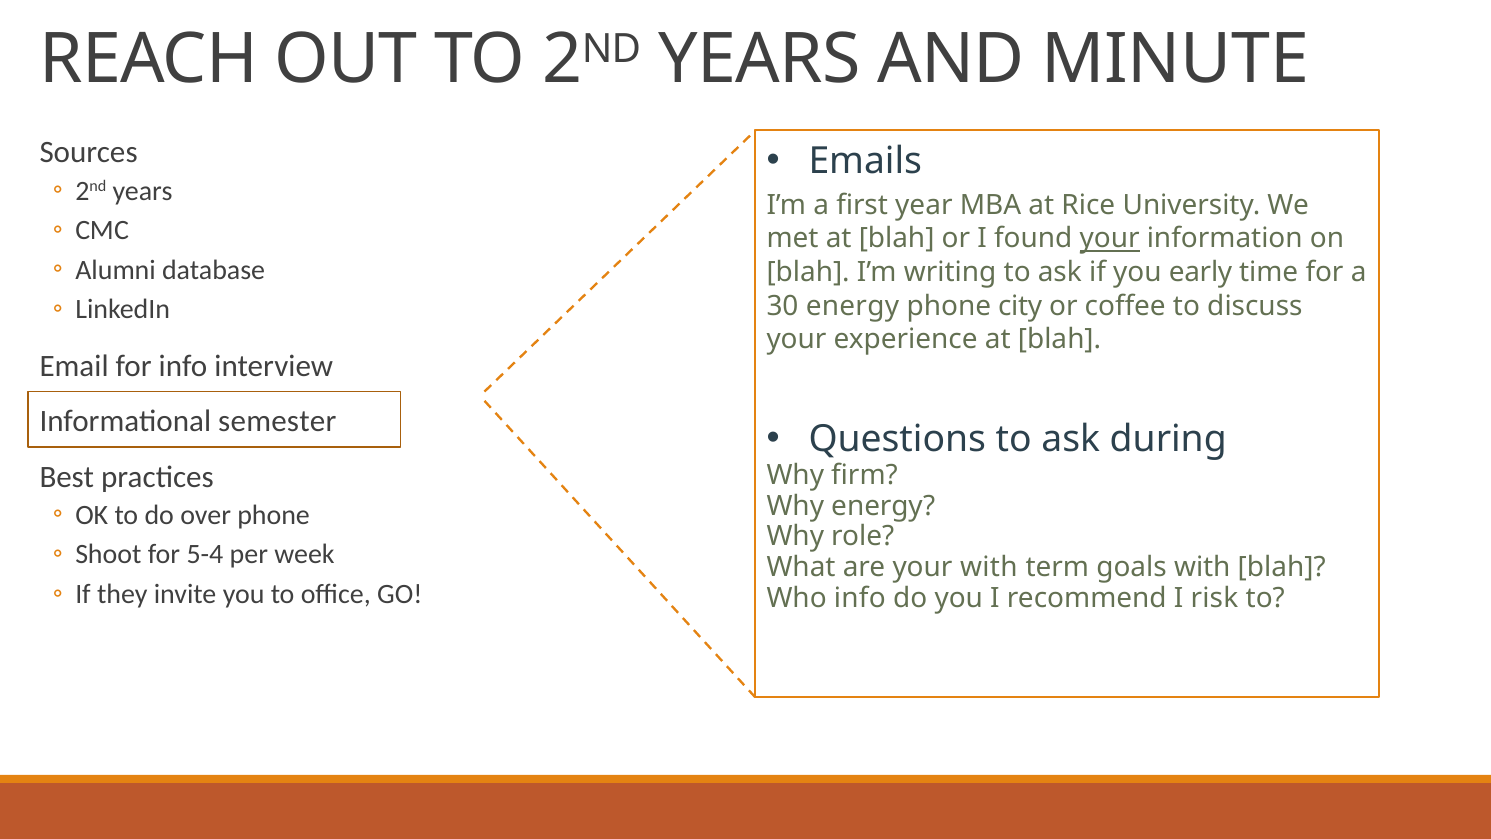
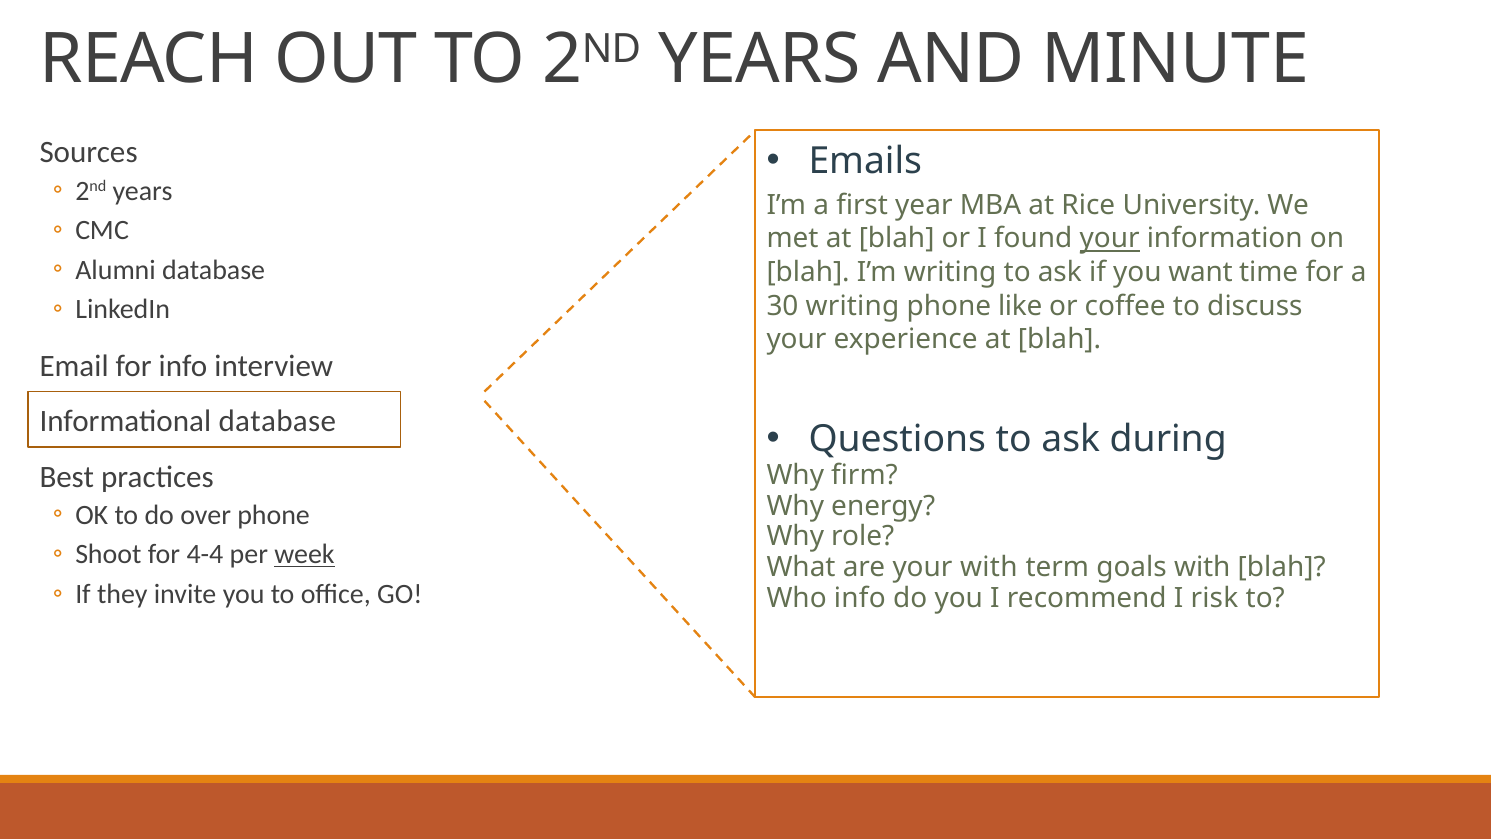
early: early -> want
30 energy: energy -> writing
city: city -> like
Informational semester: semester -> database
5-4: 5-4 -> 4-4
week underline: none -> present
